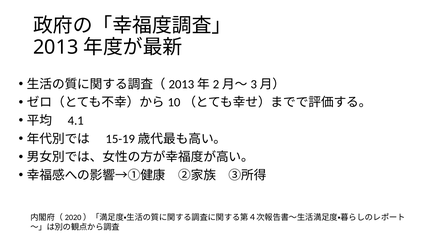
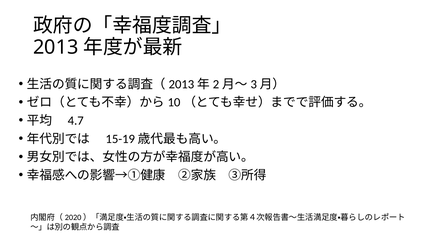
4.1: 4.1 -> 4.7
